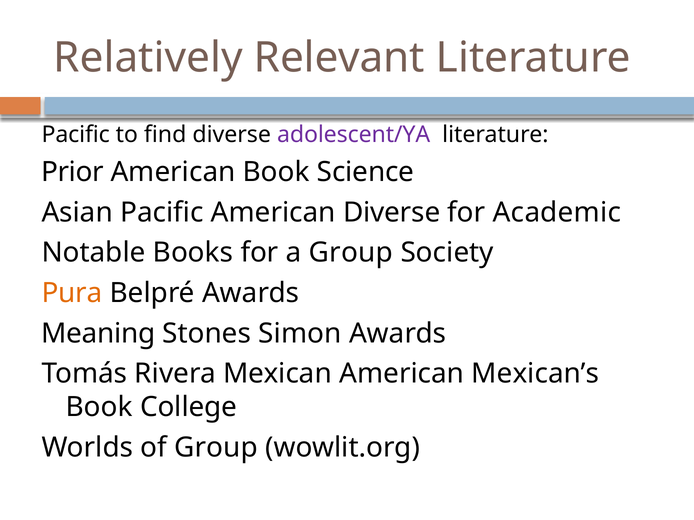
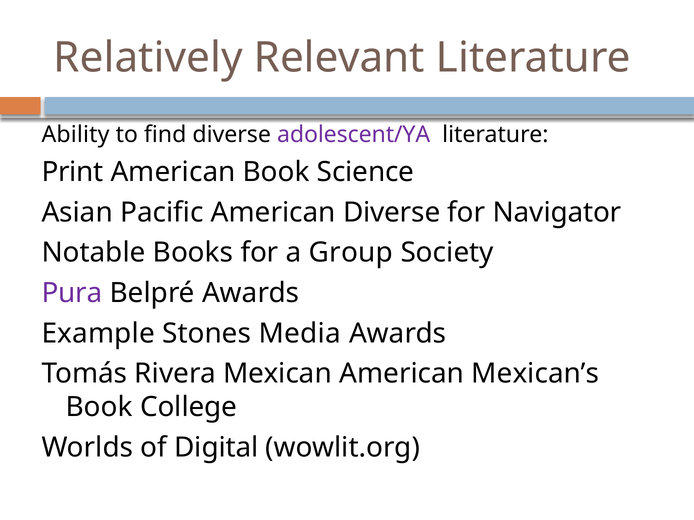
Pacific at (76, 135): Pacific -> Ability
Prior: Prior -> Print
Academic: Academic -> Navigator
Pura colour: orange -> purple
Meaning: Meaning -> Example
Simon: Simon -> Media
of Group: Group -> Digital
